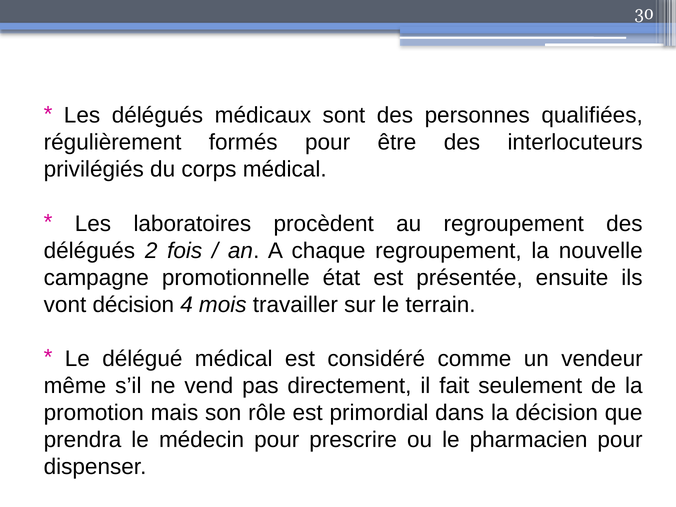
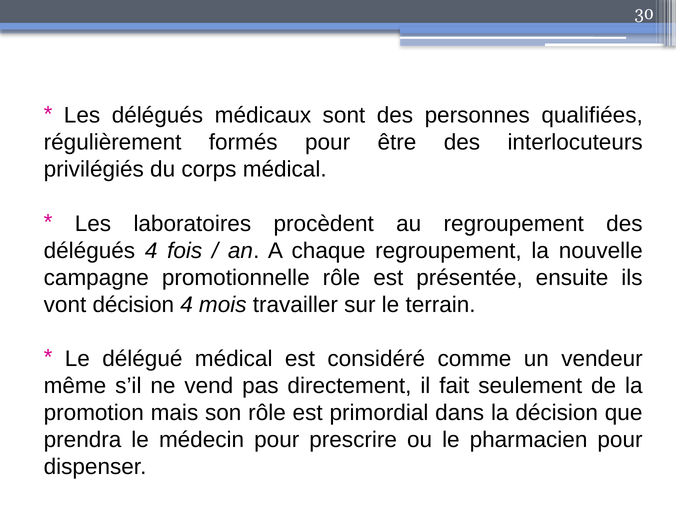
délégués 2: 2 -> 4
promotionnelle état: état -> rôle
